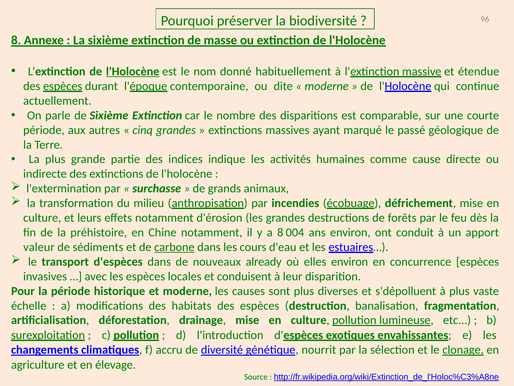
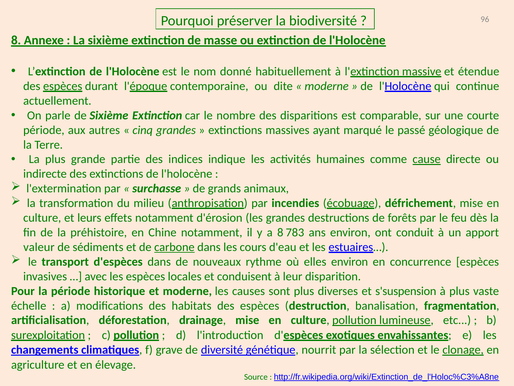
l'Holocène at (133, 71) underline: present -> none
cause underline: none -> present
004: 004 -> 783
already: already -> rythme
s'dépolluent: s'dépolluent -> s'suspension
accru: accru -> grave
